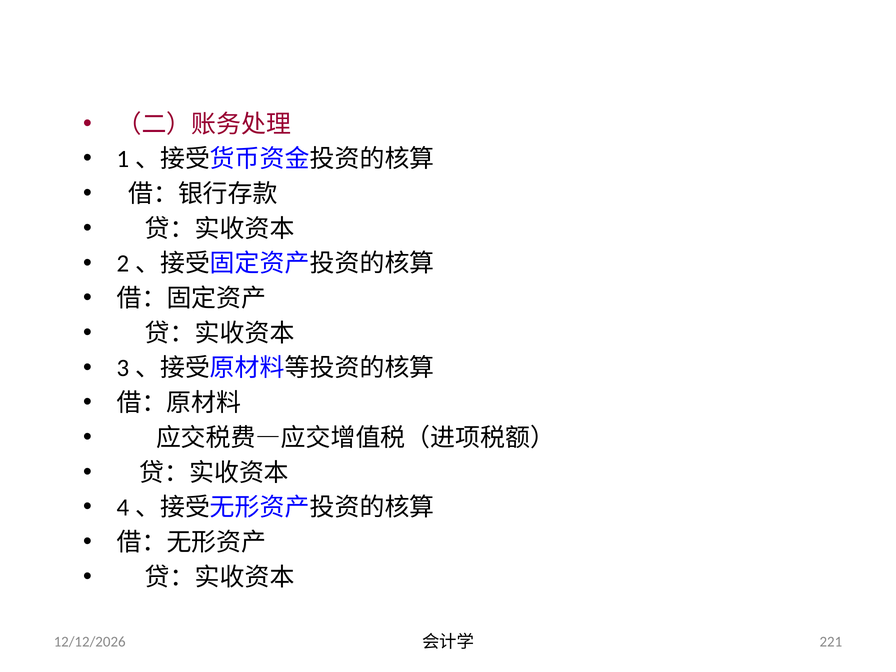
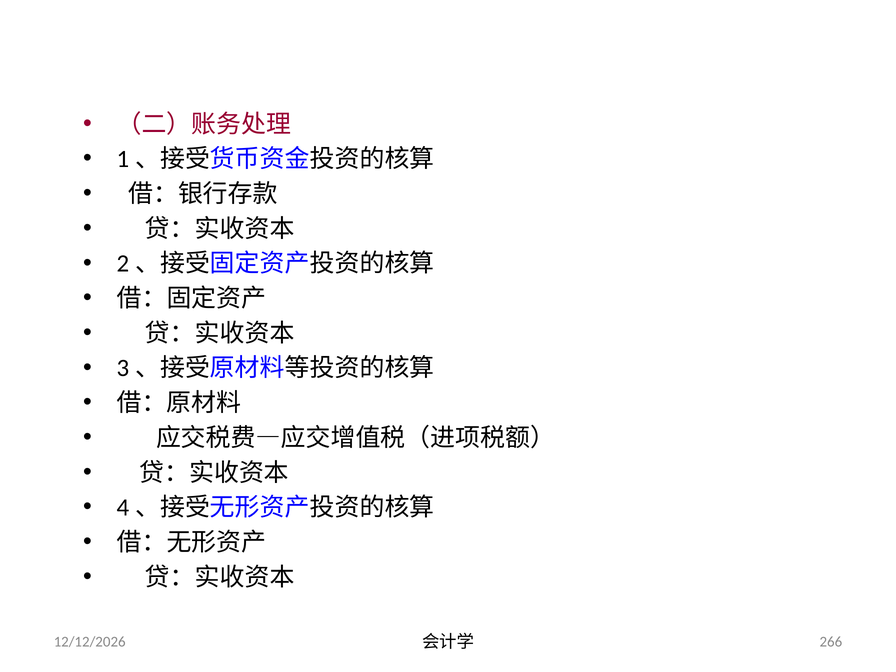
221: 221 -> 266
